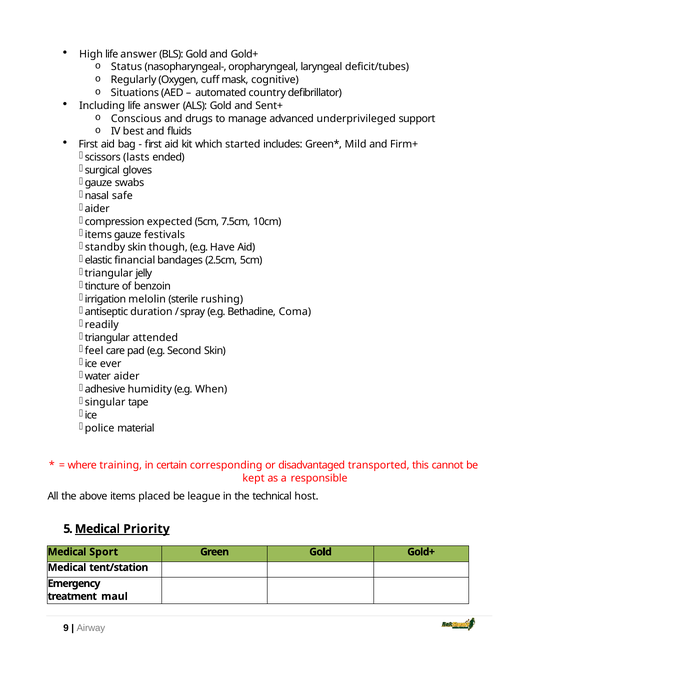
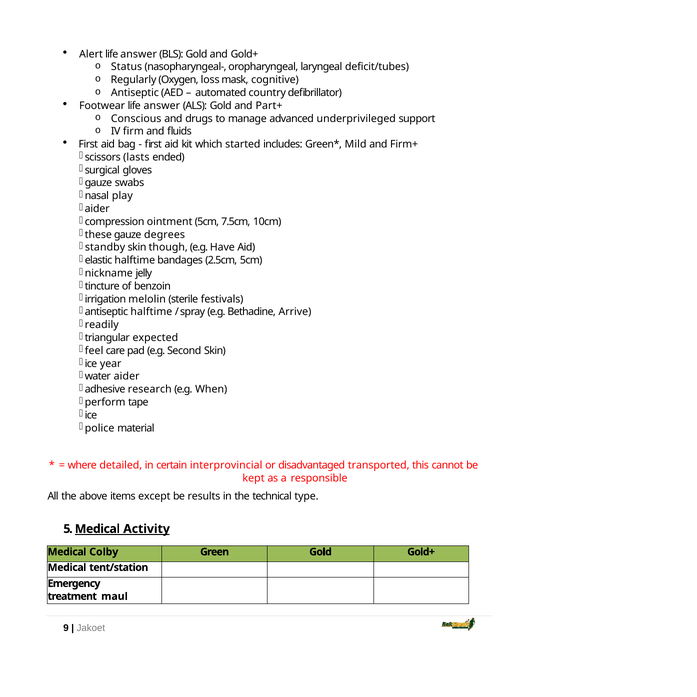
High: High -> Alert
cuff: cuff -> loss
Situations at (135, 93): Situations -> Antiseptic
Including: Including -> Footwear
Sent+: Sent+ -> Part+
best: best -> firm
safe: safe -> play
expected: expected -> ointment
items at (98, 235): items -> these
festivals: festivals -> degrees
elastic financial: financial -> halftime
triangular at (109, 273): triangular -> nickname
rushing: rushing -> festivals
antiseptic duration: duration -> halftime
Coma: Coma -> Arrive
attended: attended -> expected
ever: ever -> year
humidity: humidity -> research
singular: singular -> perform
training: training -> detailed
corresponding: corresponding -> interprovincial
placed: placed -> except
league: league -> results
host: host -> type
Priority: Priority -> Activity
Sport: Sport -> Colby
Airway: Airway -> Jakoet
